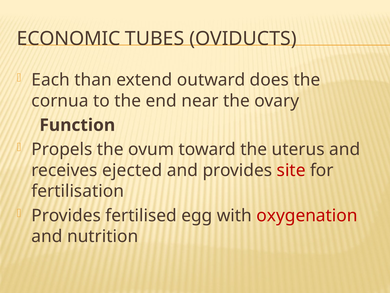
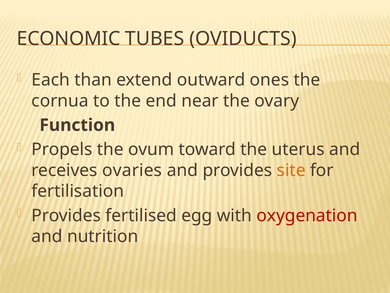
does: does -> ones
ejected: ejected -> ovaries
site colour: red -> orange
